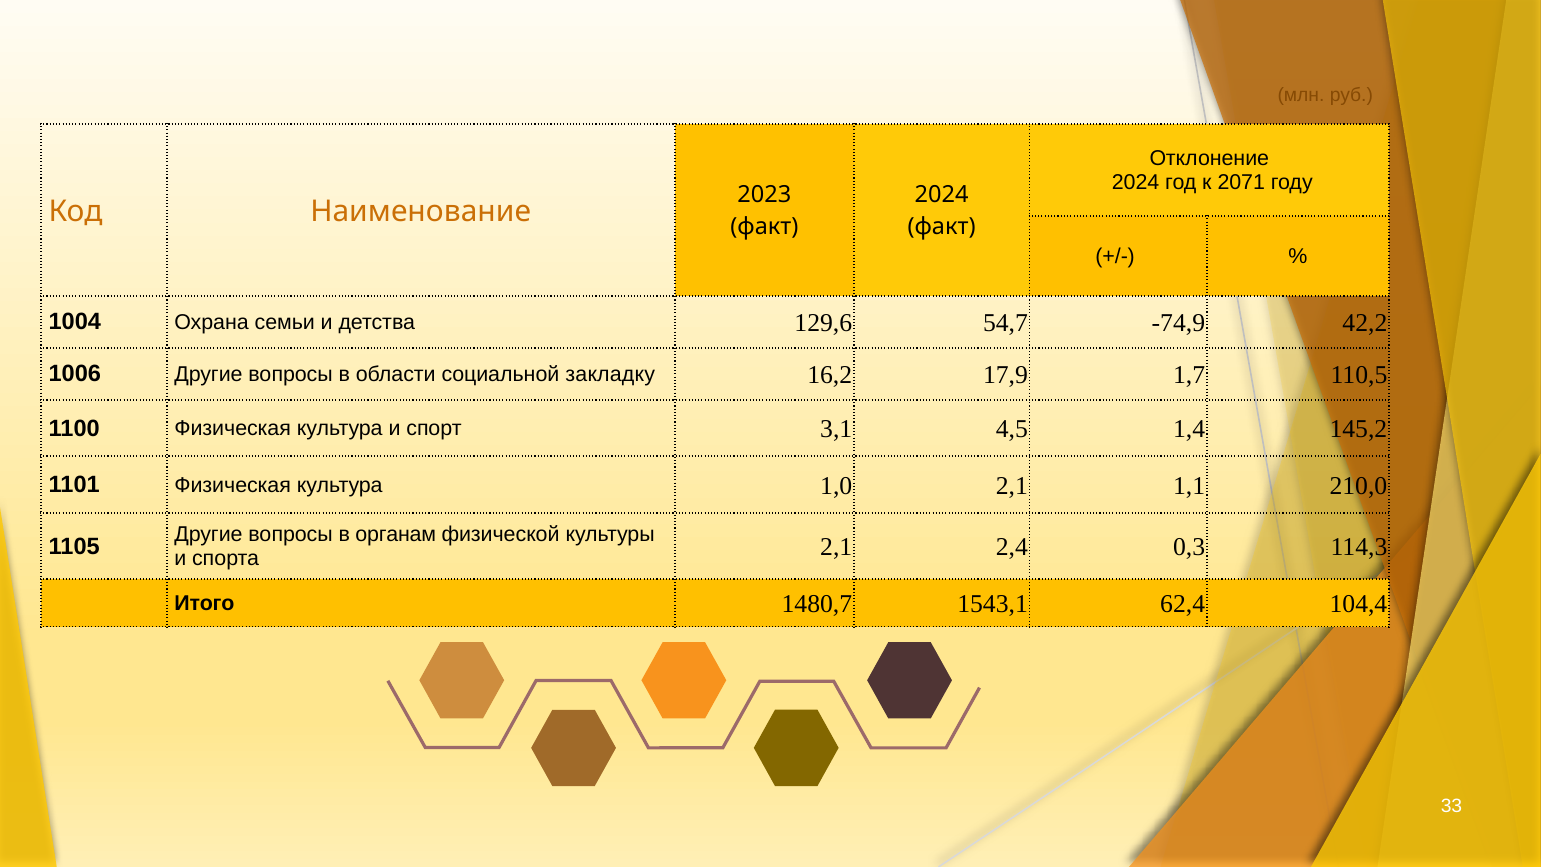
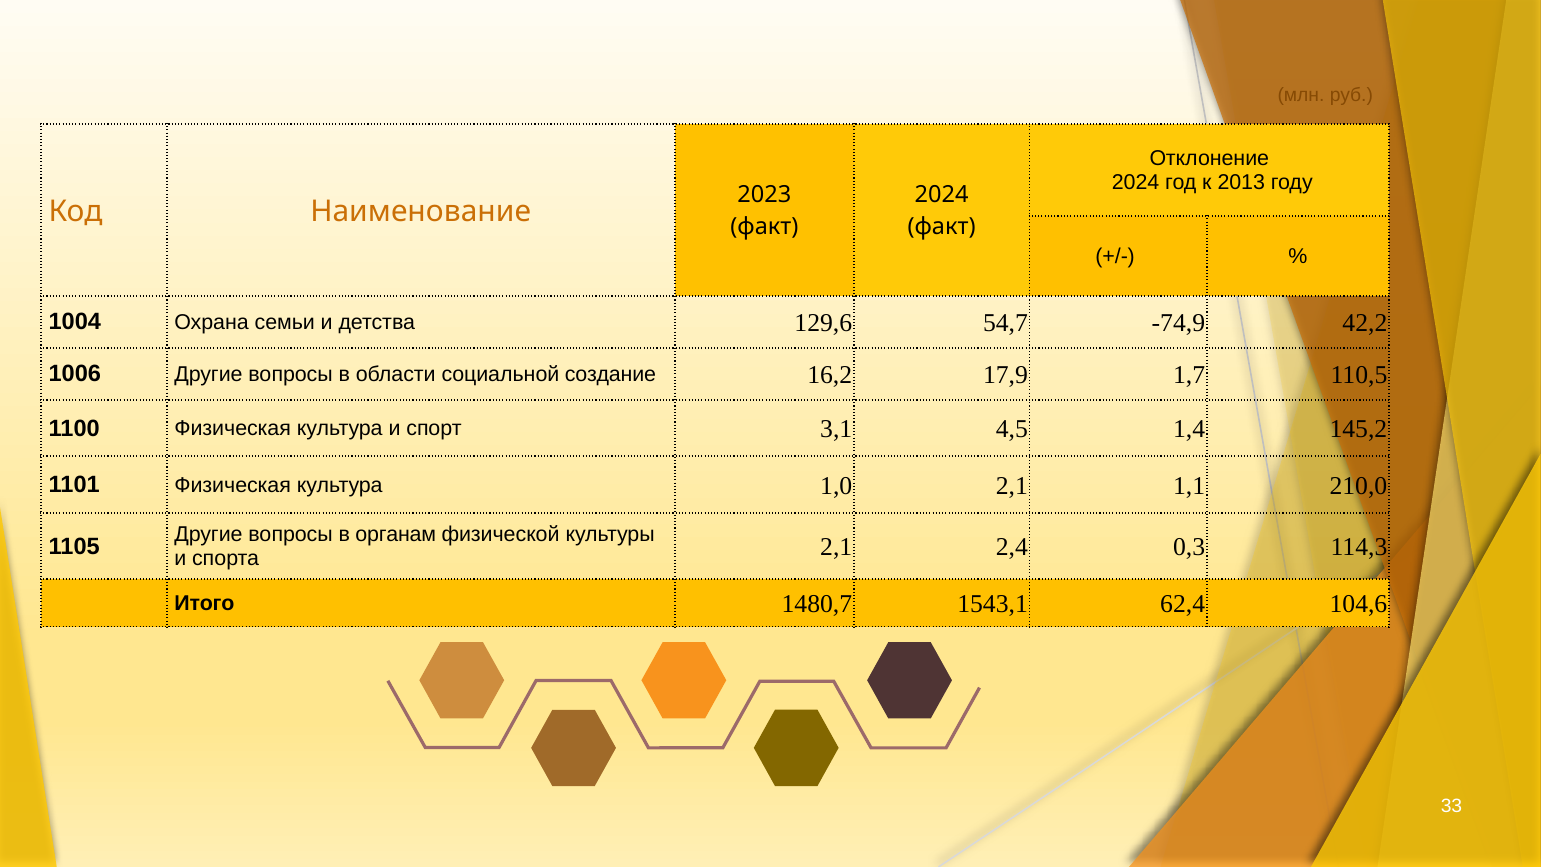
2071: 2071 -> 2013
закладку: закладку -> создание
104,4: 104,4 -> 104,6
